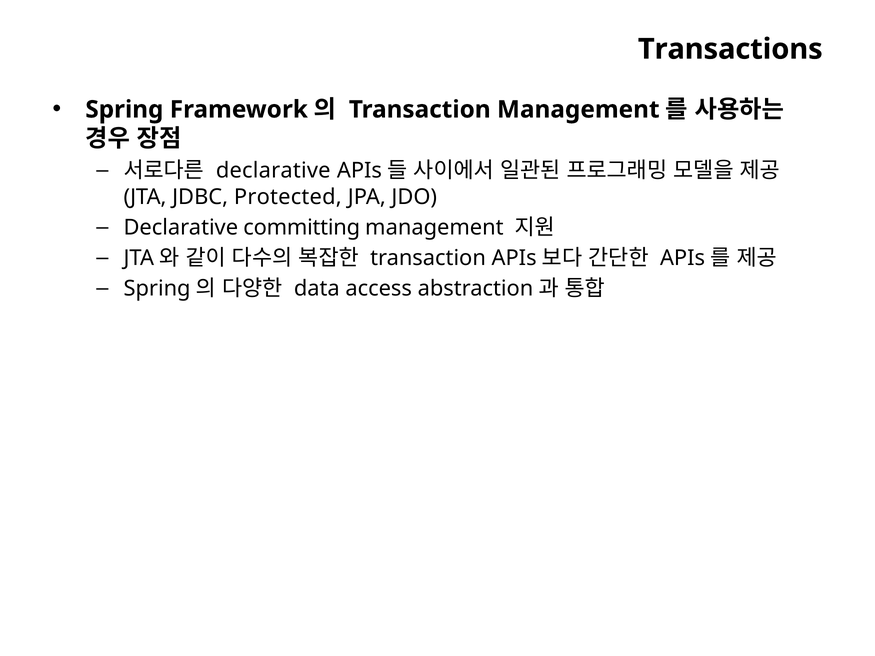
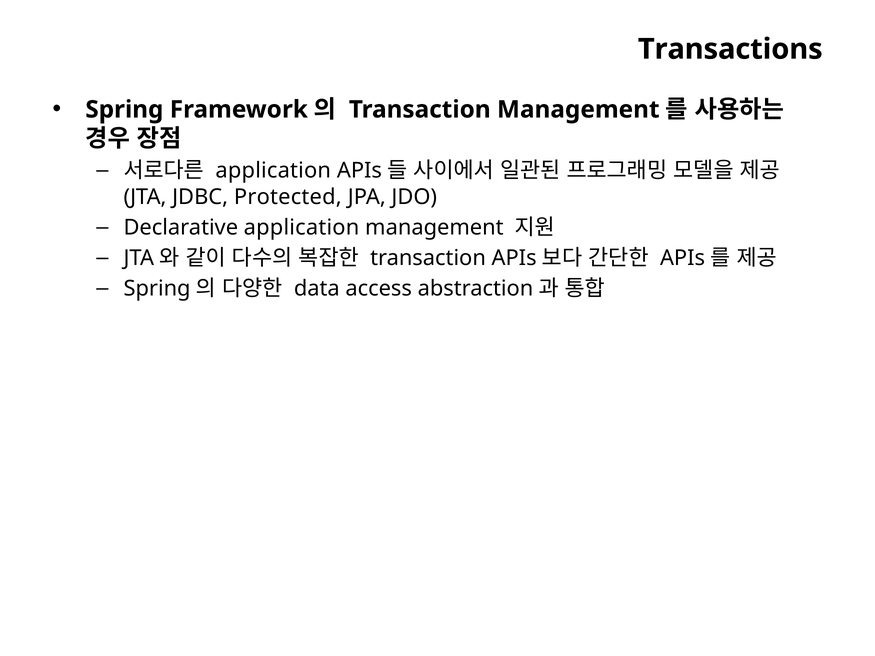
declarative at (273, 171): declarative -> application
Declarative committing: committing -> application
